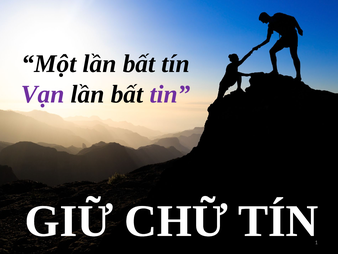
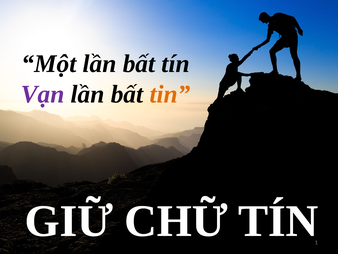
tin colour: purple -> orange
